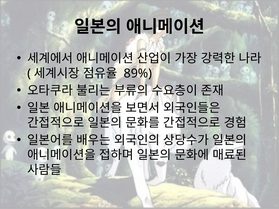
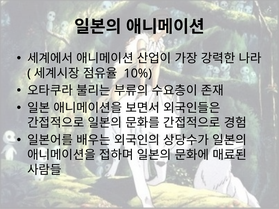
89%: 89% -> 10%
